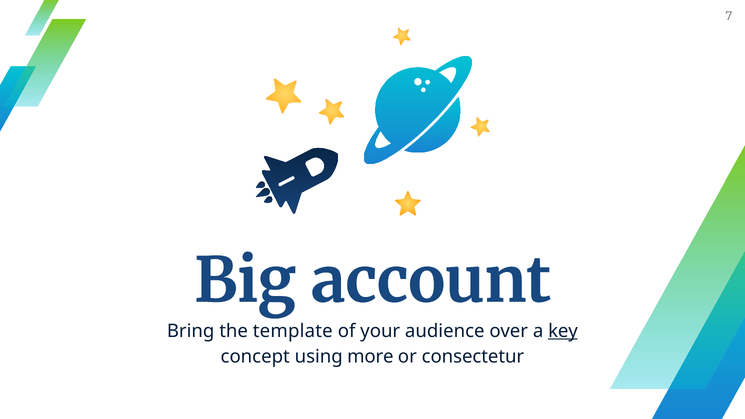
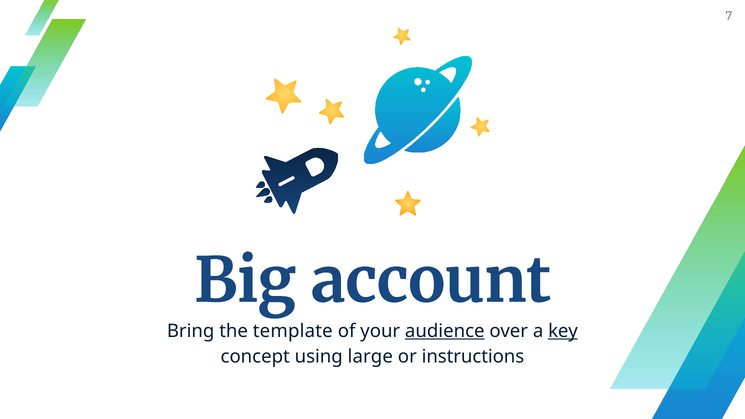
audience underline: none -> present
more: more -> large
consectetur: consectetur -> instructions
